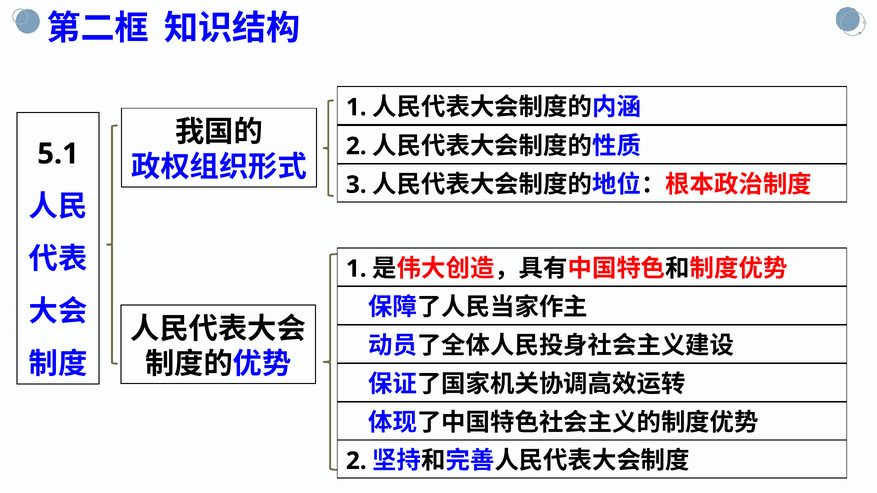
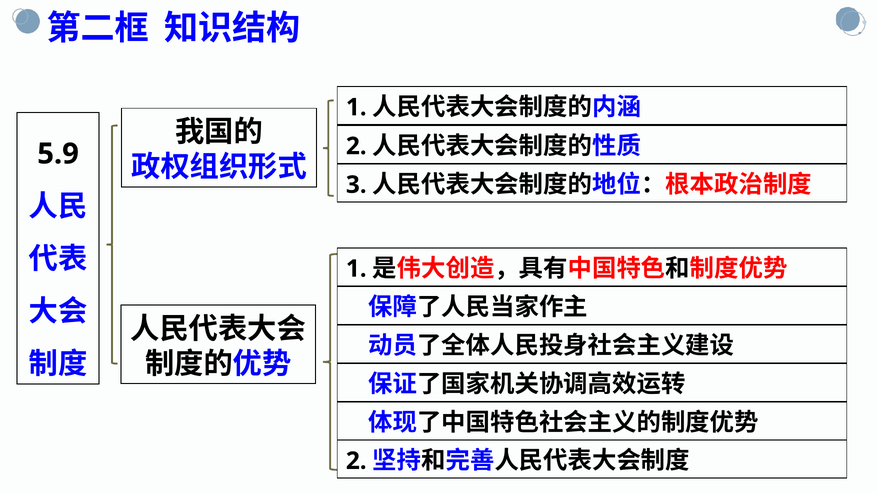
5.1: 5.1 -> 5.9
